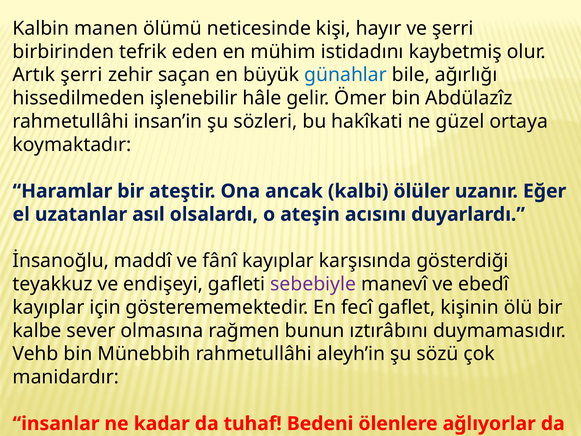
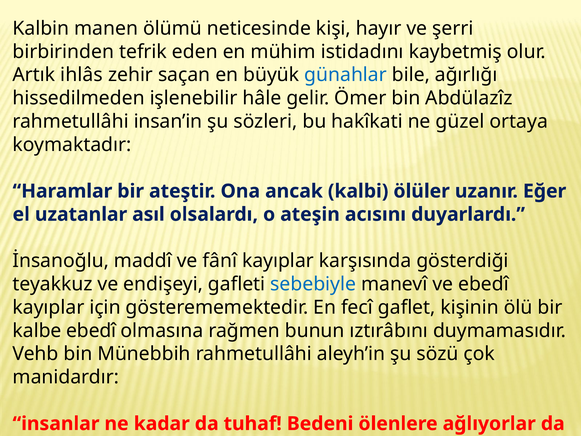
Artık şerri: şerri -> ihlâs
sebebiyle colour: purple -> blue
kalbe sever: sever -> ebedî
